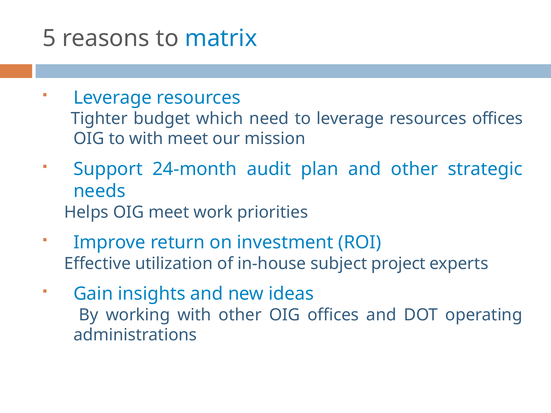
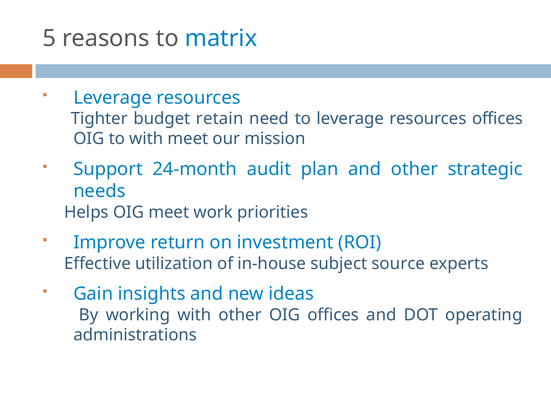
which: which -> retain
project: project -> source
